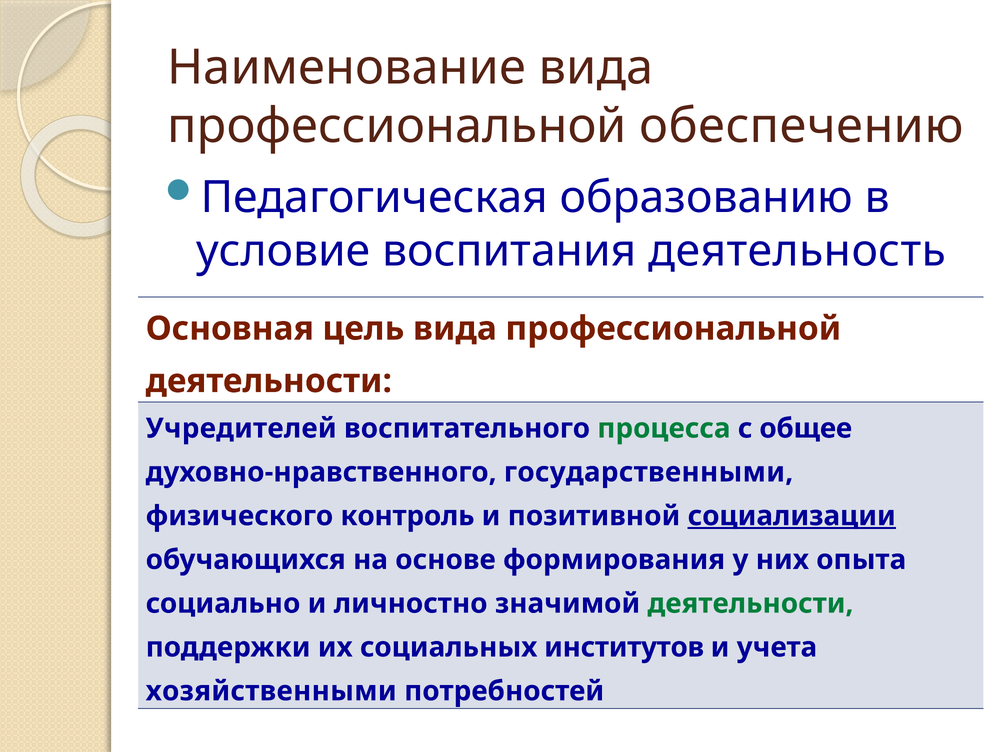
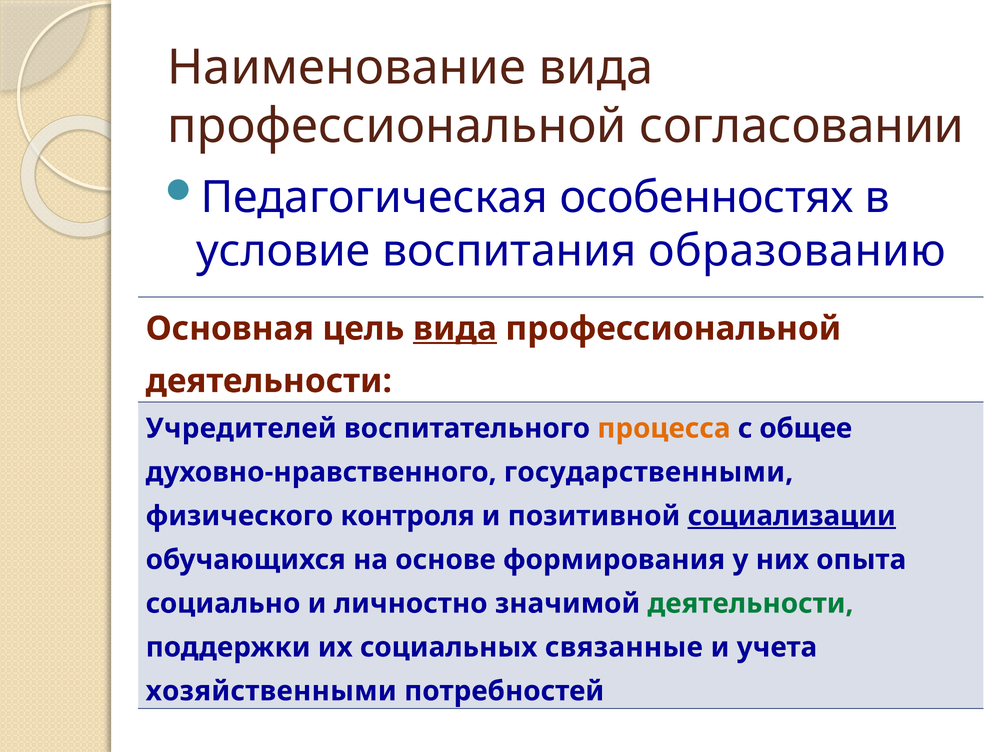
обеспечению: обеспечению -> согласовании
образованию: образованию -> особенностях
деятельность: деятельность -> образованию
вида at (455, 329) underline: none -> present
процесса colour: green -> orange
контроль: контроль -> контроля
институтов: институтов -> связанные
